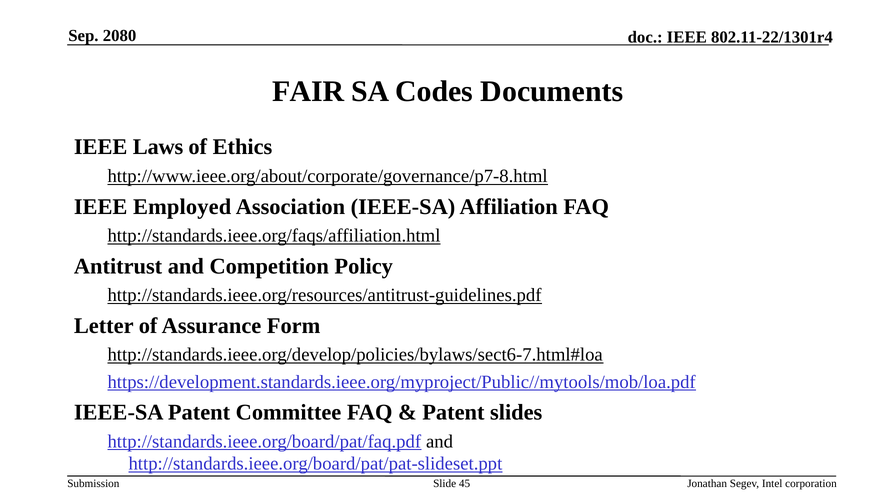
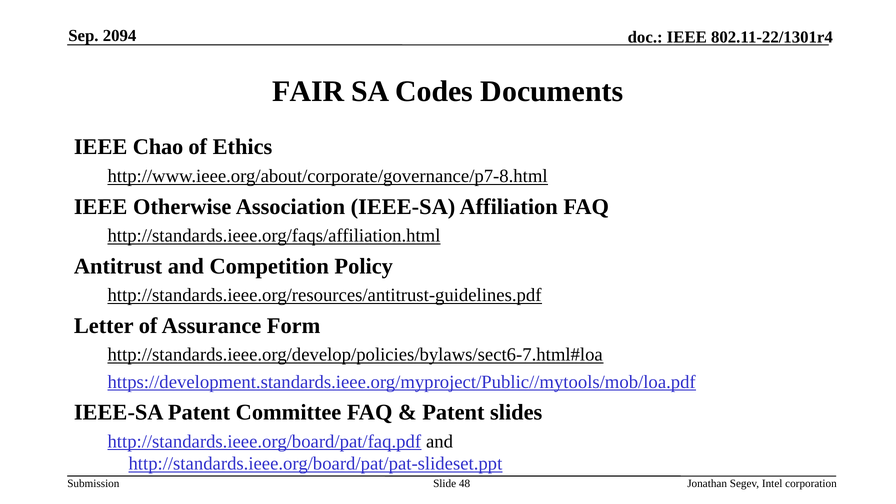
2080: 2080 -> 2094
Laws: Laws -> Chao
Employed: Employed -> Otherwise
45: 45 -> 48
